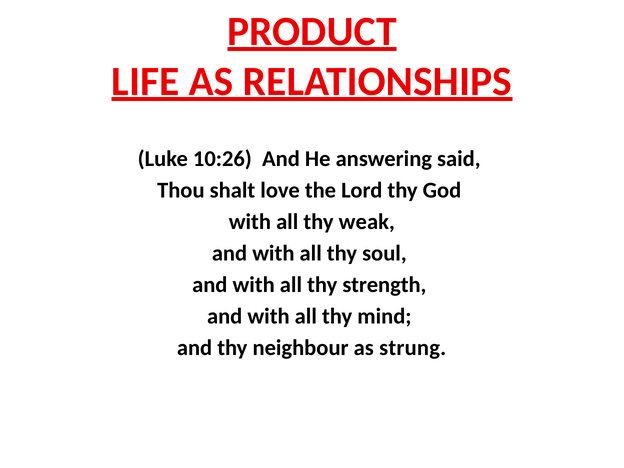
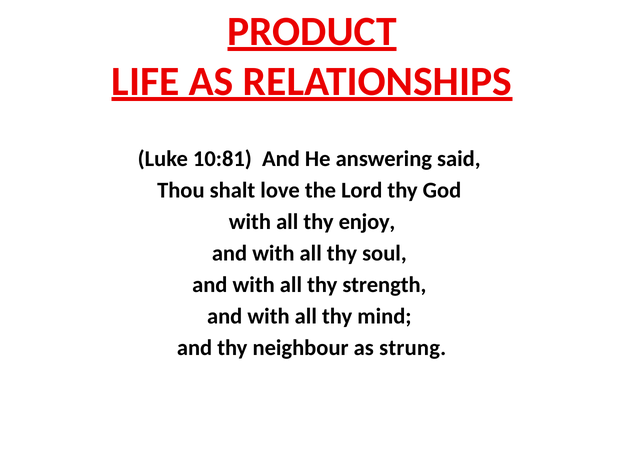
10:26: 10:26 -> 10:81
weak: weak -> enjoy
